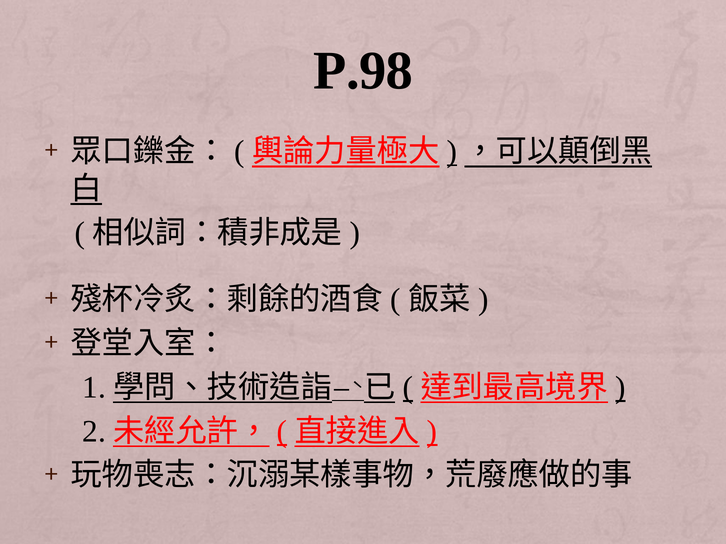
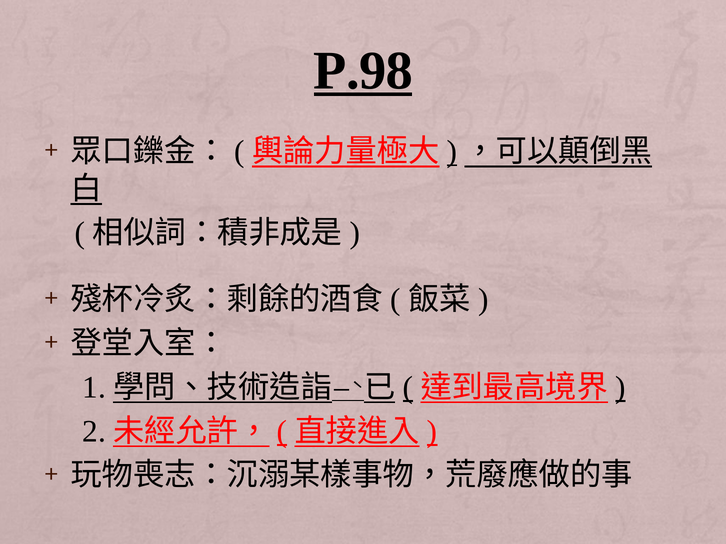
P.98 underline: none -> present
